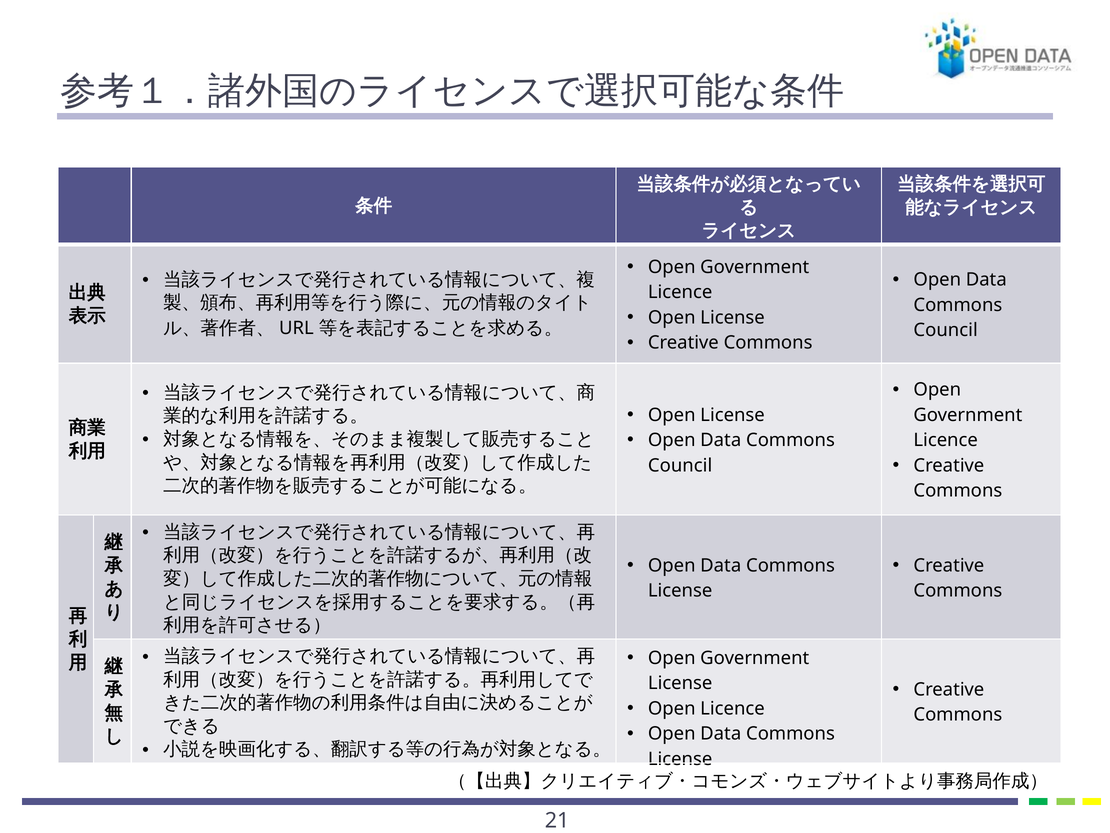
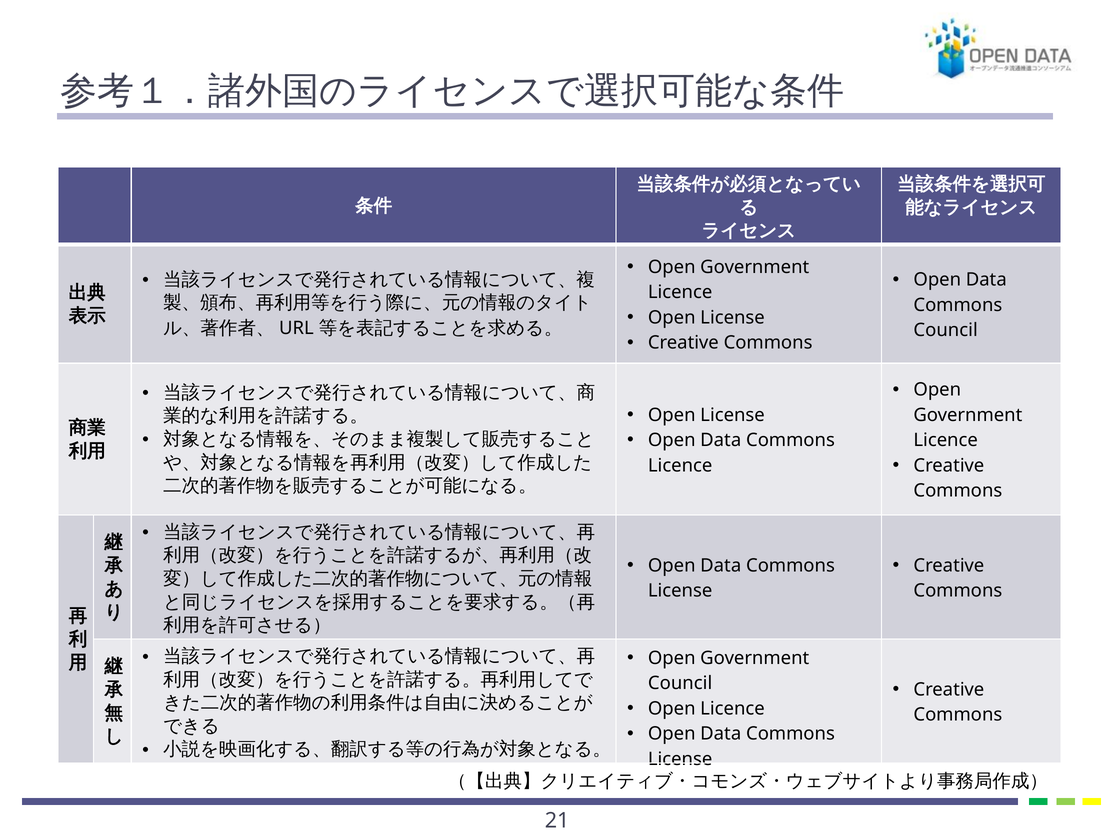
Council at (680, 465): Council -> Licence
License at (680, 683): License -> Council
